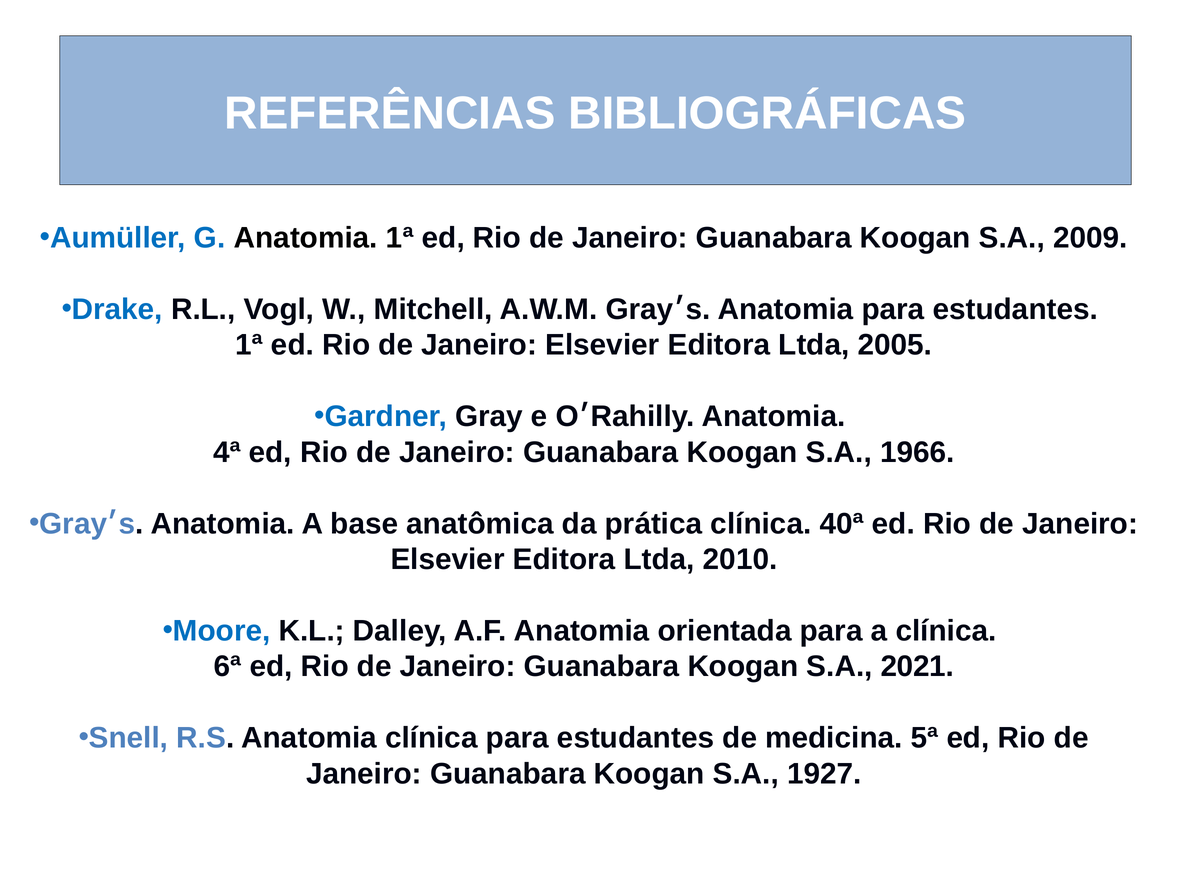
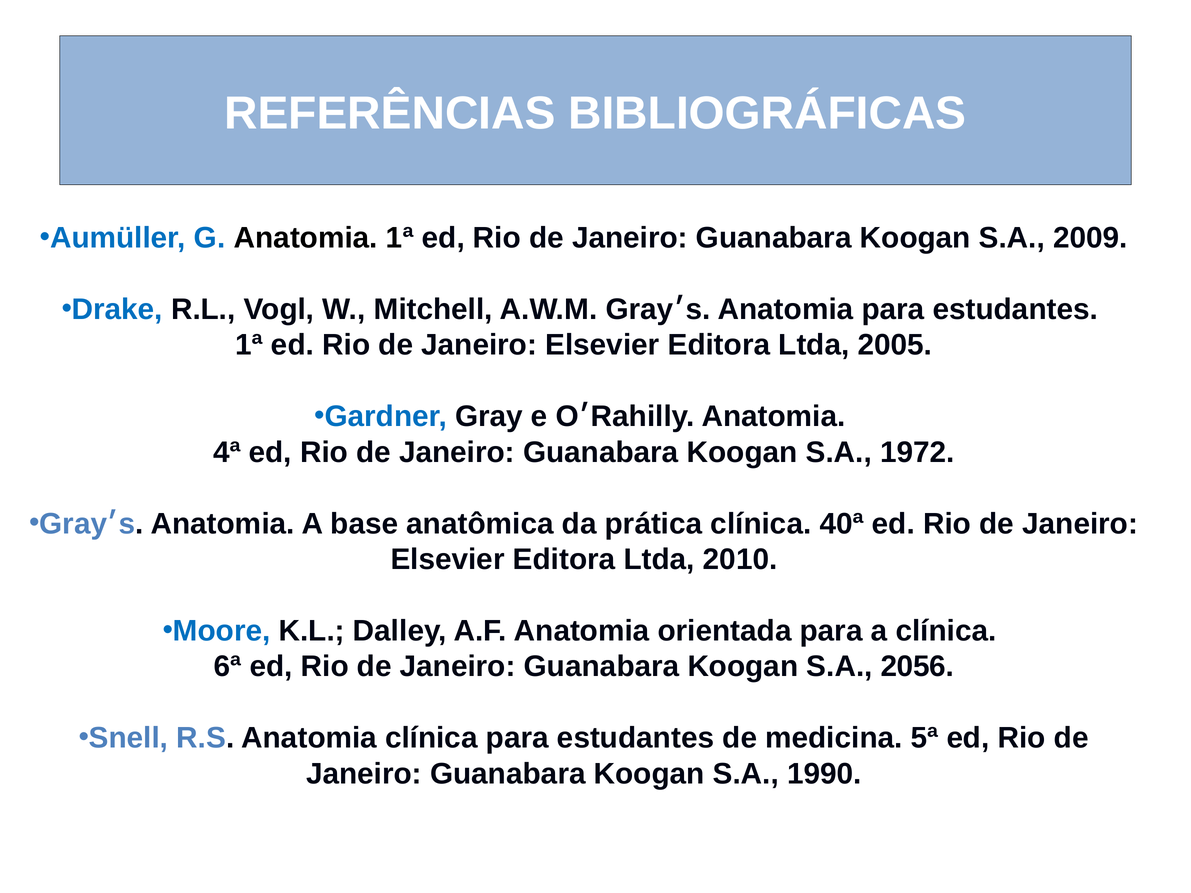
1966: 1966 -> 1972
2021: 2021 -> 2056
1927: 1927 -> 1990
